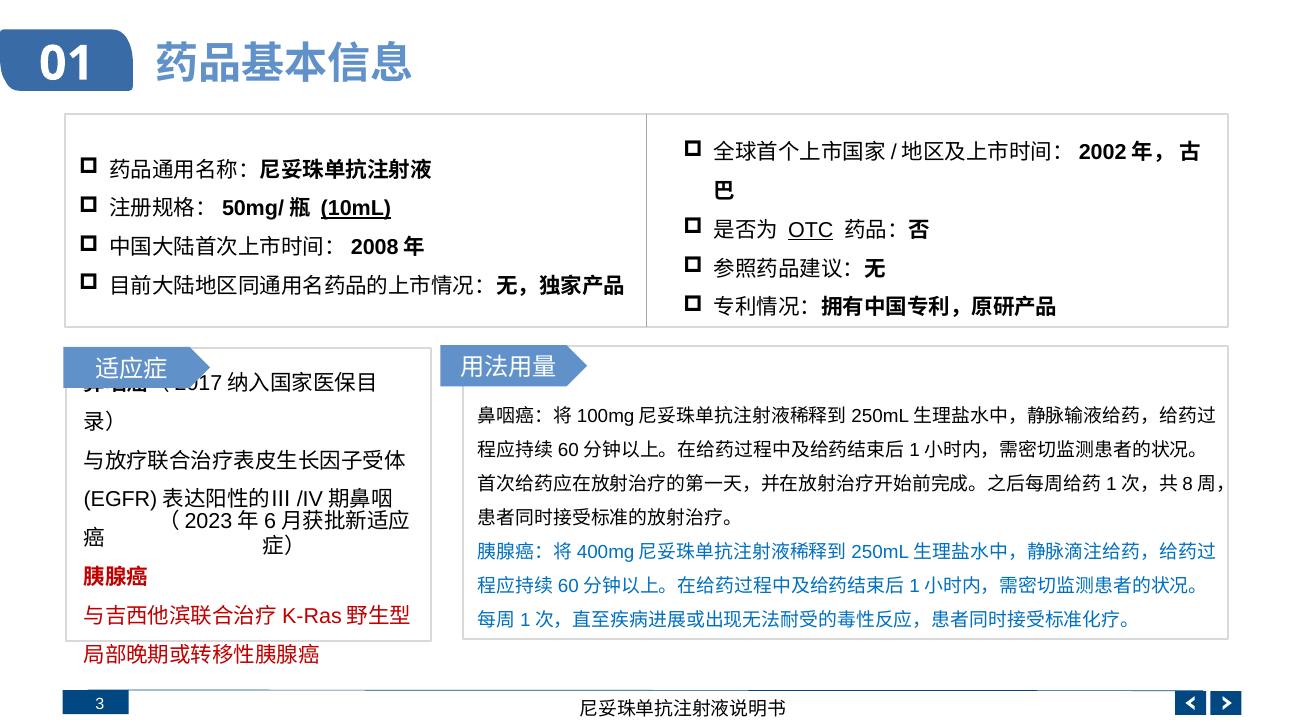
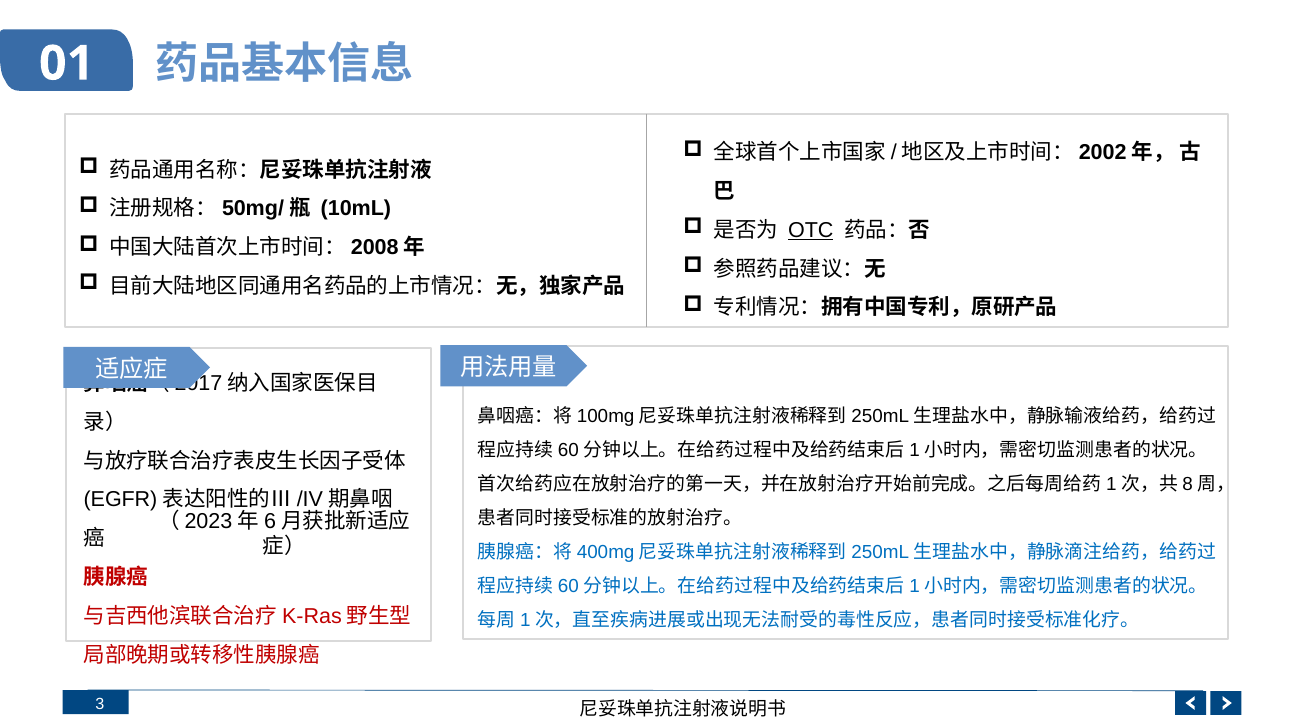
10mL underline: present -> none
